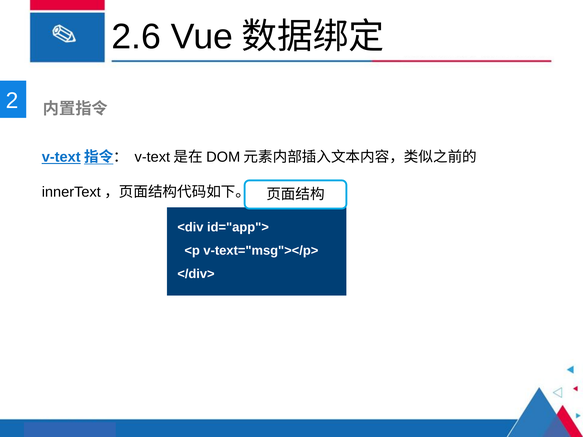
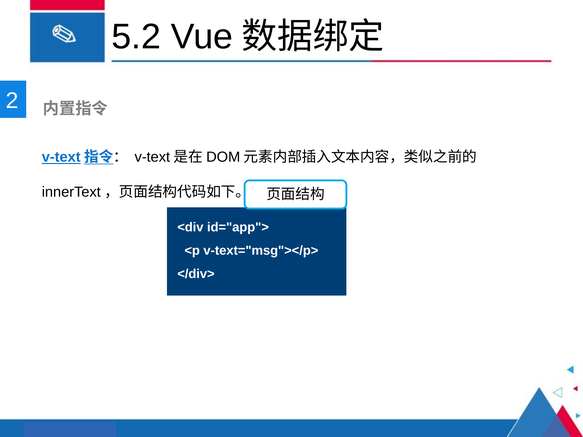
2.6: 2.6 -> 5.2
